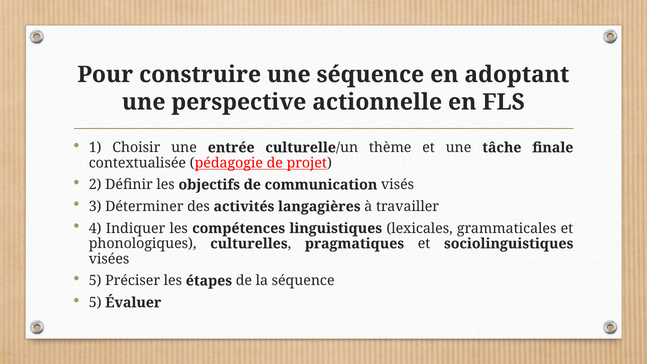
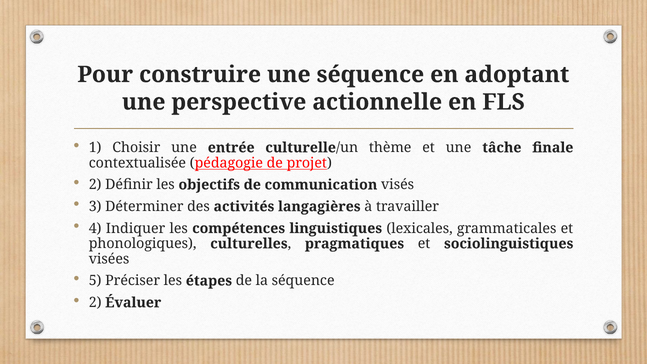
5 at (95, 303): 5 -> 2
